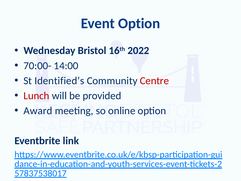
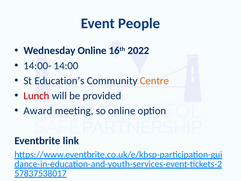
Event Option: Option -> People
Wednesday Bristol: Bristol -> Online
70:00-: 70:00- -> 14:00-
Identified’s: Identified’s -> Education’s
Centre colour: red -> orange
